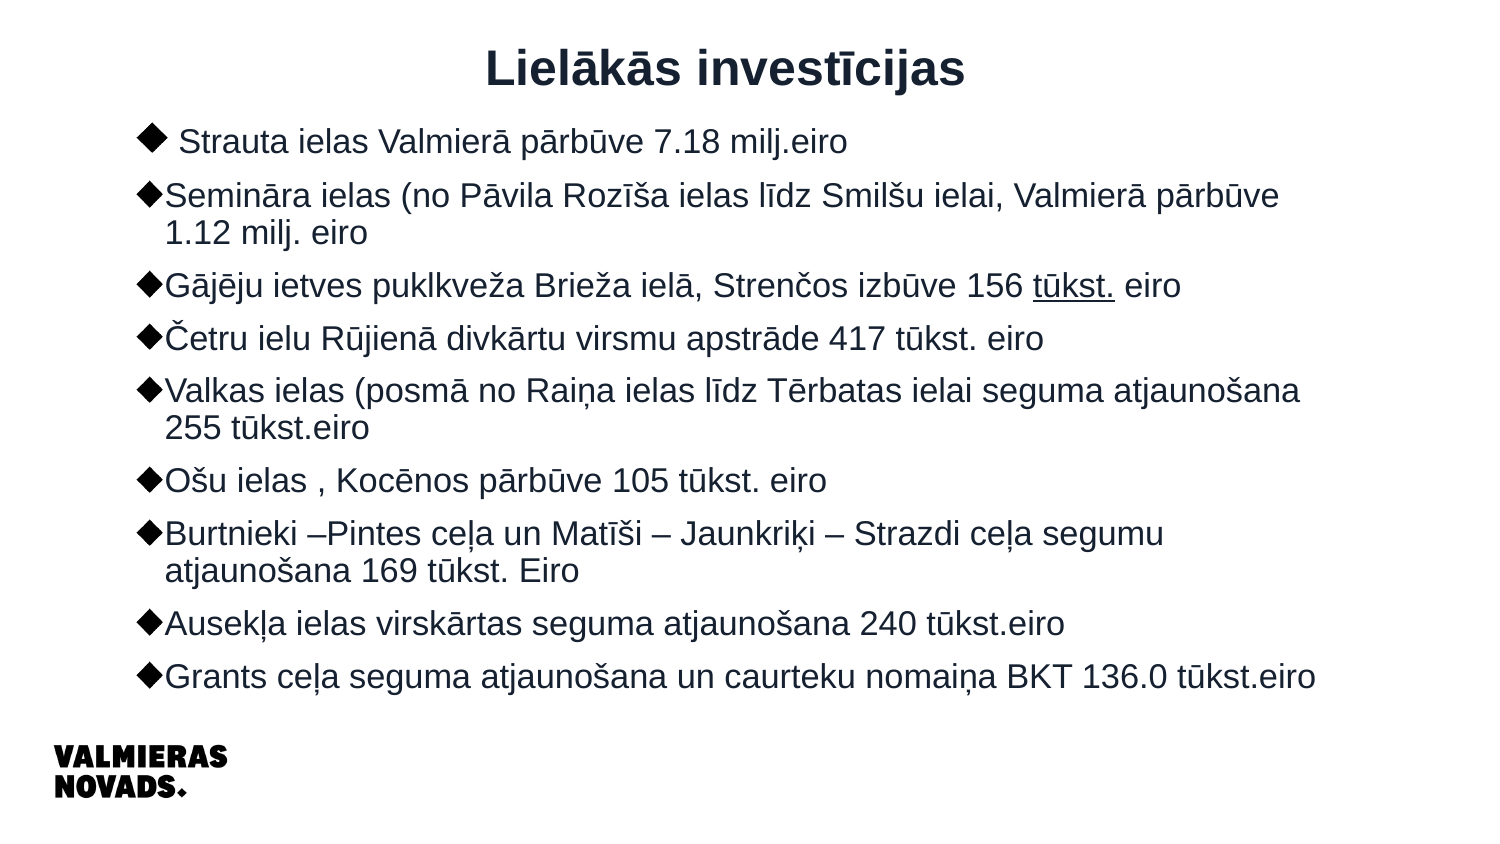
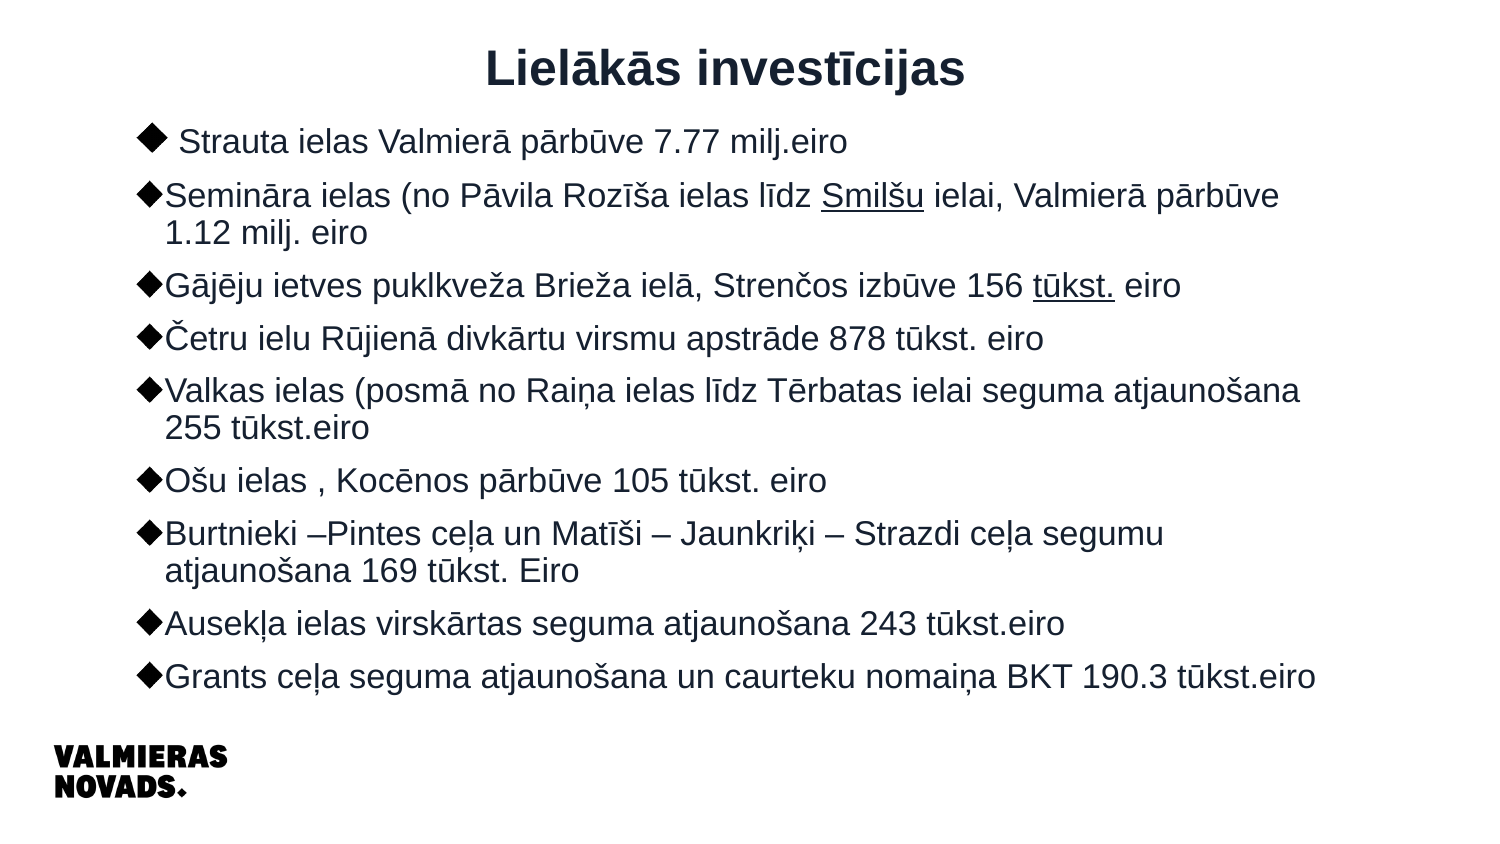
7.18: 7.18 -> 7.77
Smilšu underline: none -> present
417: 417 -> 878
240: 240 -> 243
136.0: 136.0 -> 190.3
